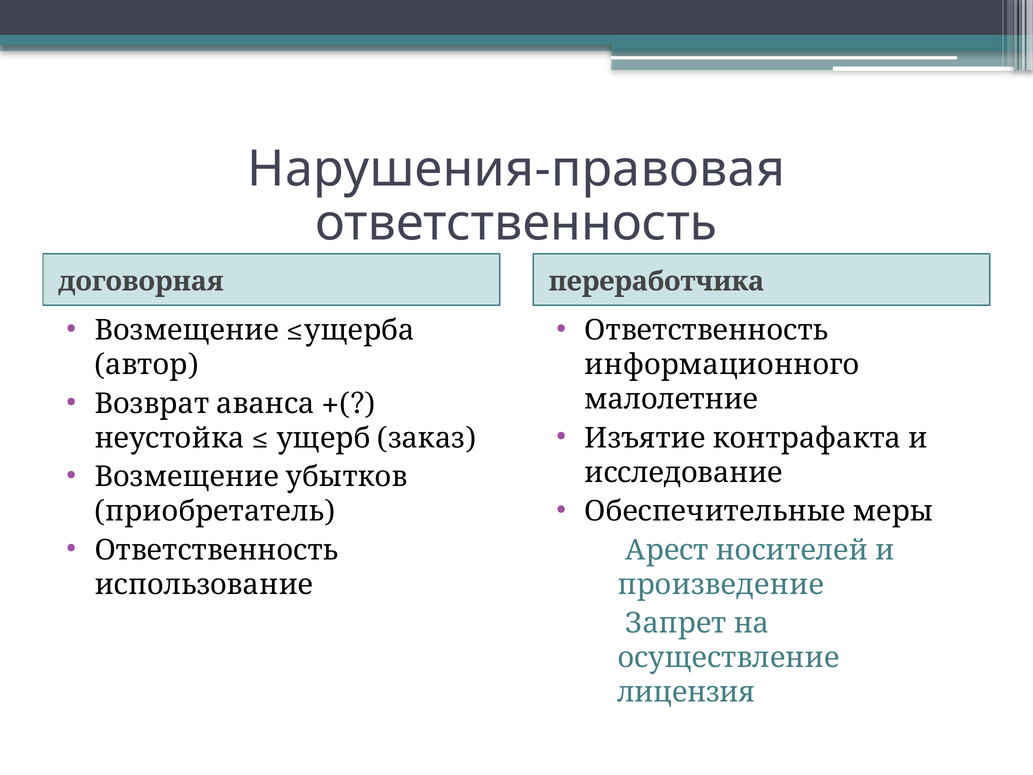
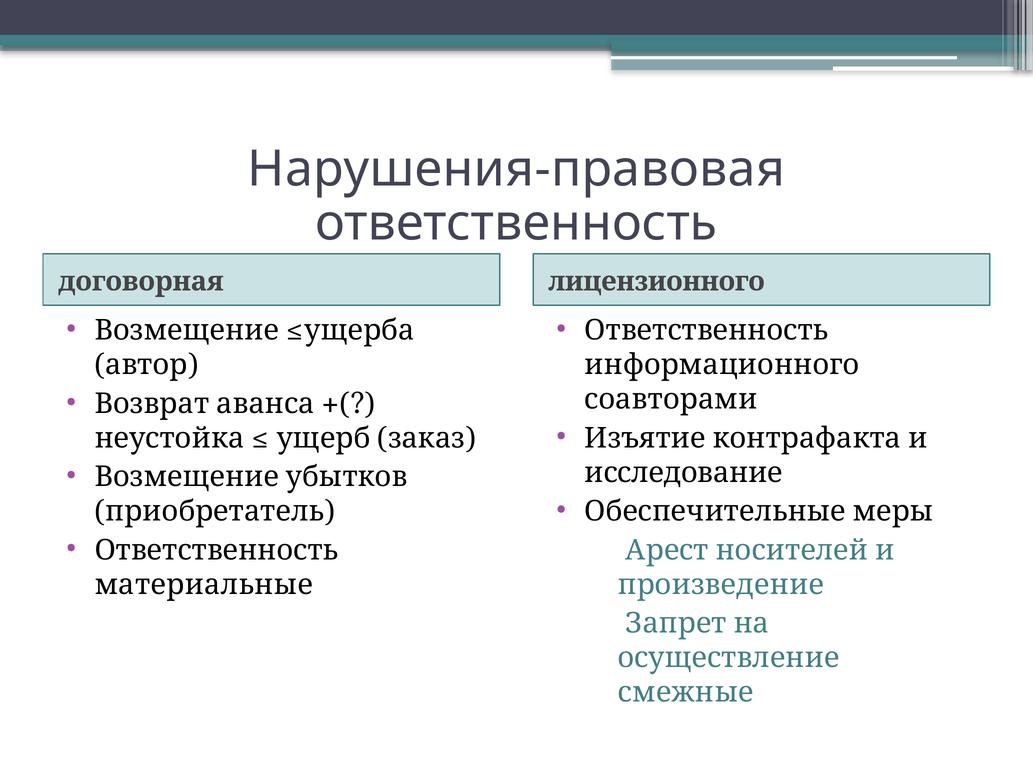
переработчика: переработчика -> лицензионного
малолетние: малолетние -> соавторами
использование: использование -> материальные
лицензия: лицензия -> смежные
